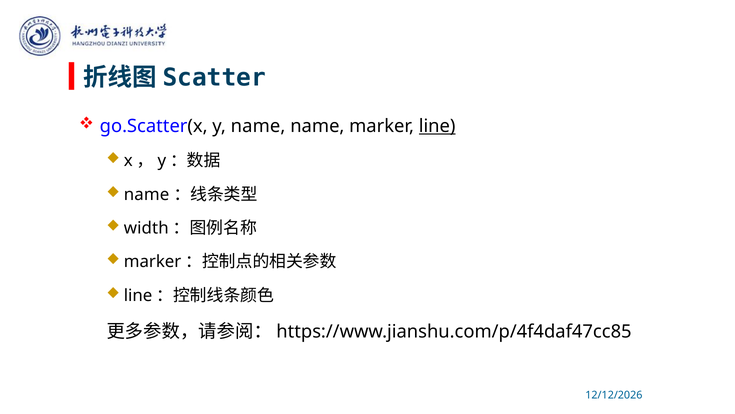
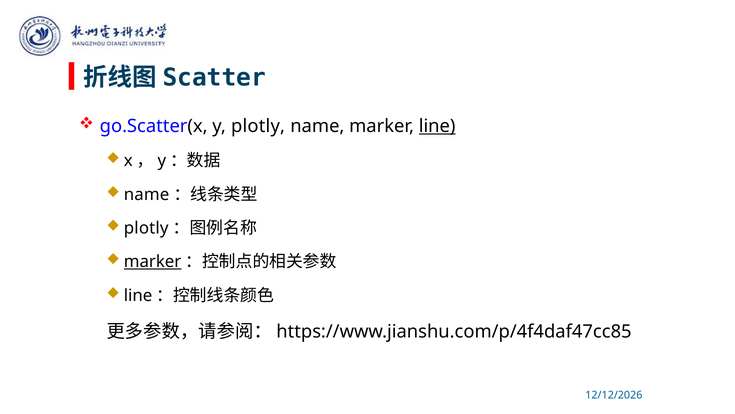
y name: name -> plotly
width at (146, 228): width -> plotly
marker at (153, 262) underline: none -> present
